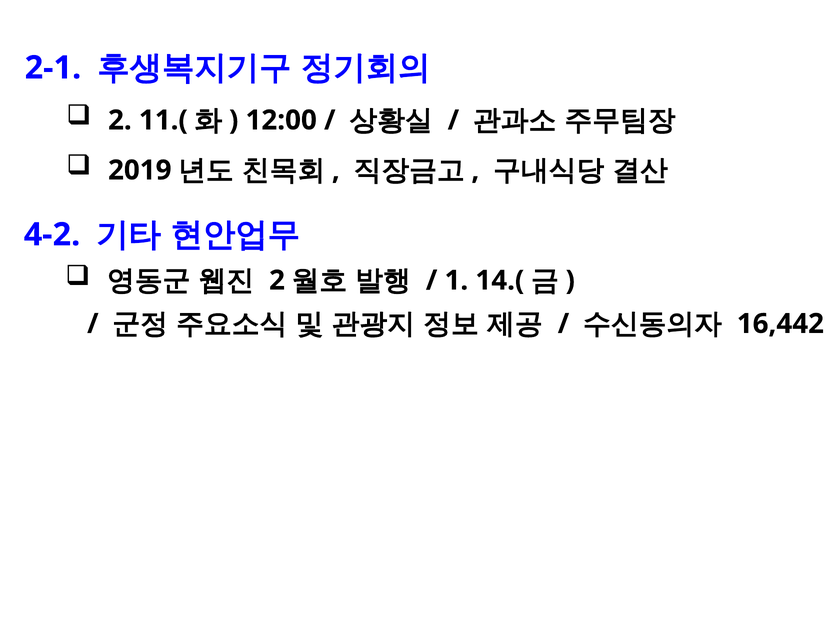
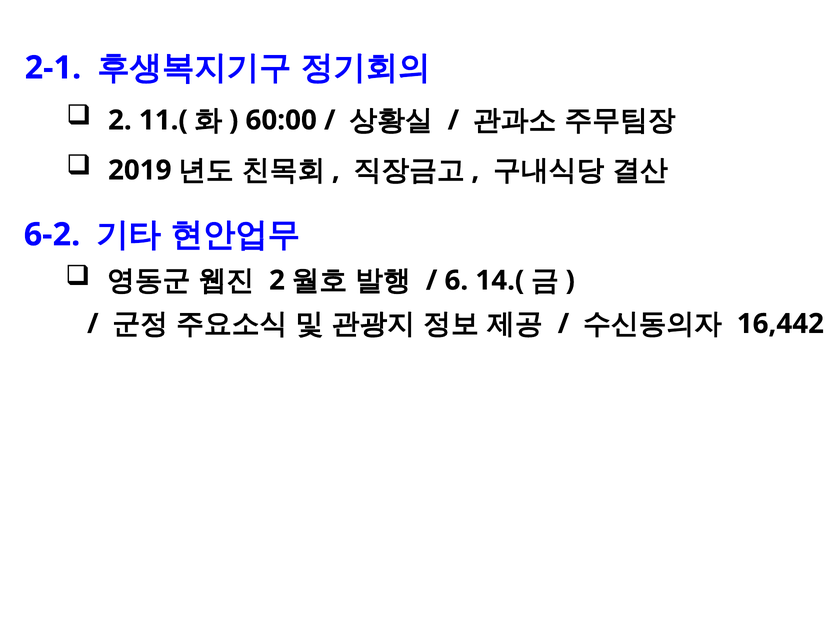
12:00: 12:00 -> 60:00
4-2: 4-2 -> 6-2
1: 1 -> 6
